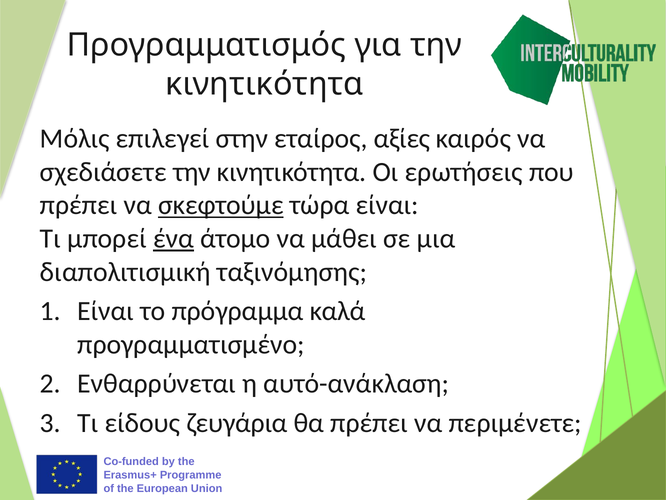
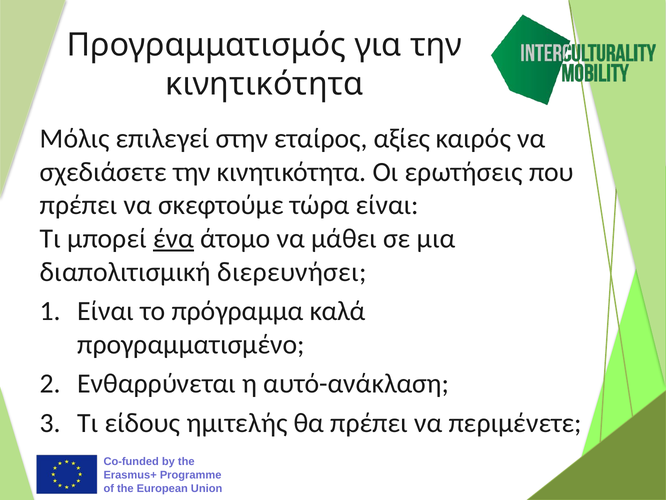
σκεφτούμε underline: present -> none
ταξινόμησης: ταξινόμησης -> διερευνήσει
ζευγάρια: ζευγάρια -> ημιτελής
